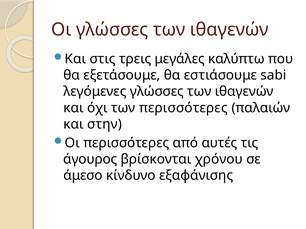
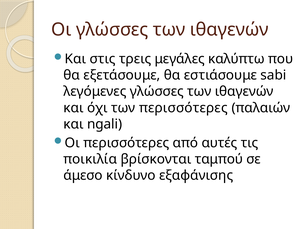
στην: στην -> ngali
άγουρος: άγουρος -> ποικιλία
χρόνου: χρόνου -> ταμπού
